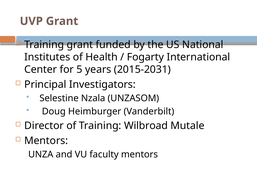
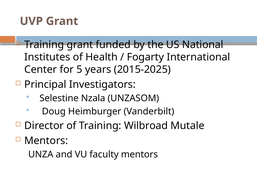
2015-2031: 2015-2031 -> 2015-2025
